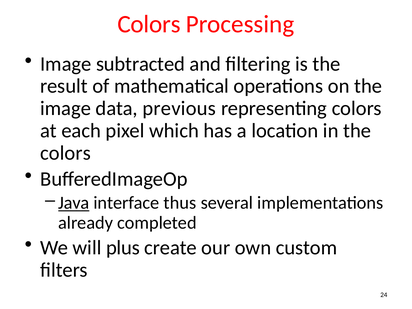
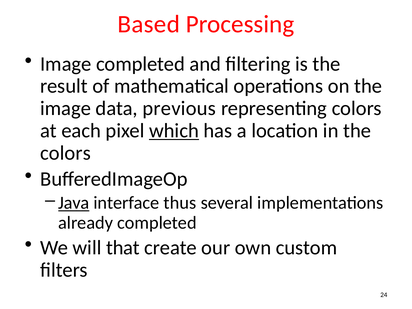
Colors at (149, 24): Colors -> Based
Image subtracted: subtracted -> completed
which underline: none -> present
plus: plus -> that
